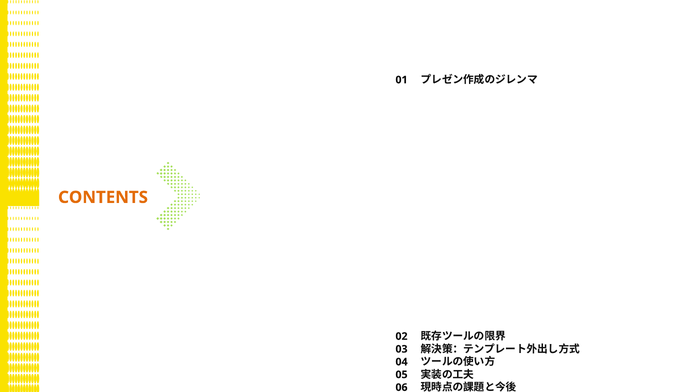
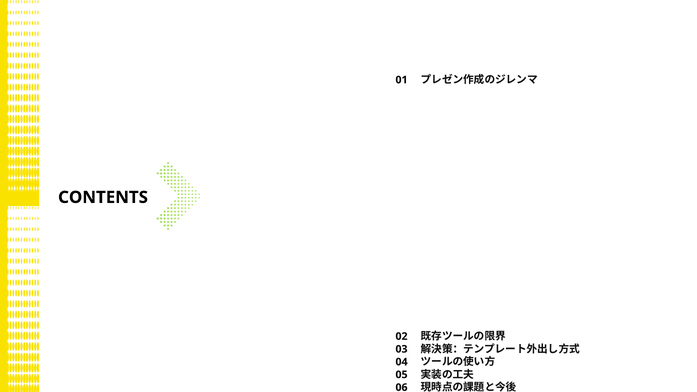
CONTENTS colour: orange -> black
